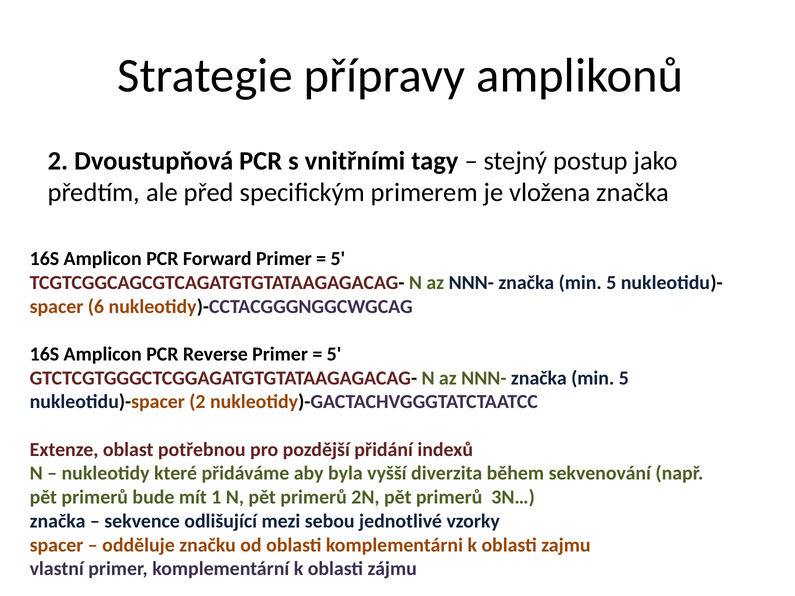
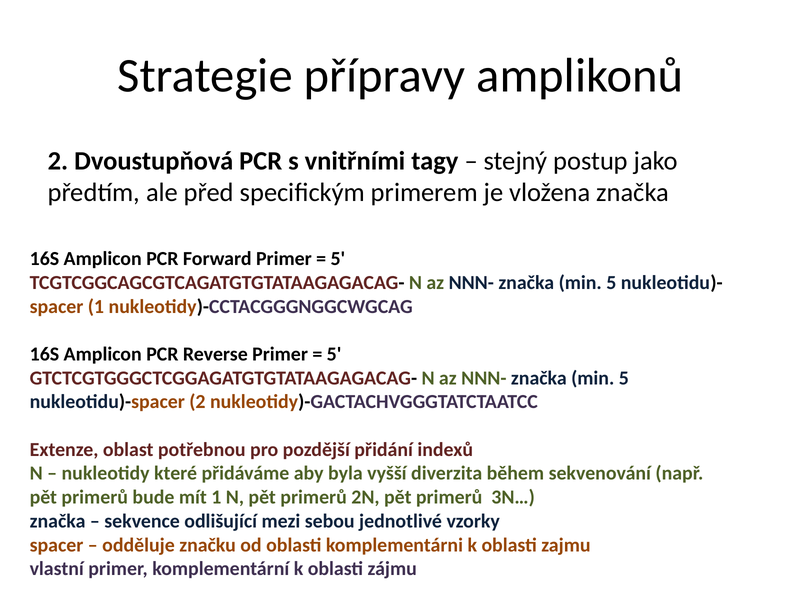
spacer 6: 6 -> 1
